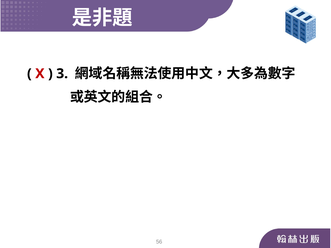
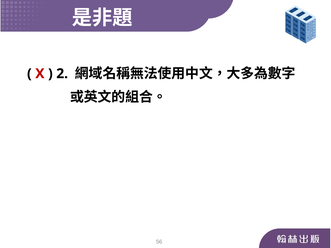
3: 3 -> 2
